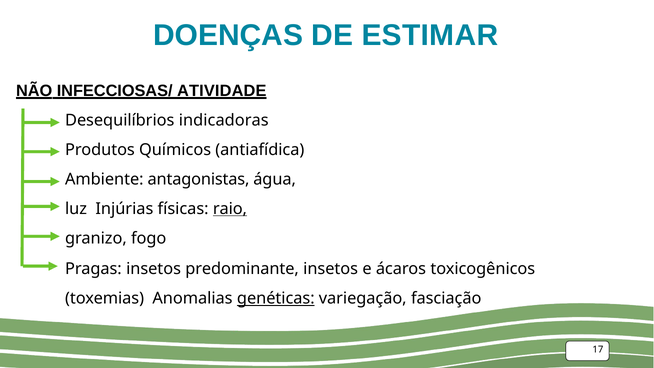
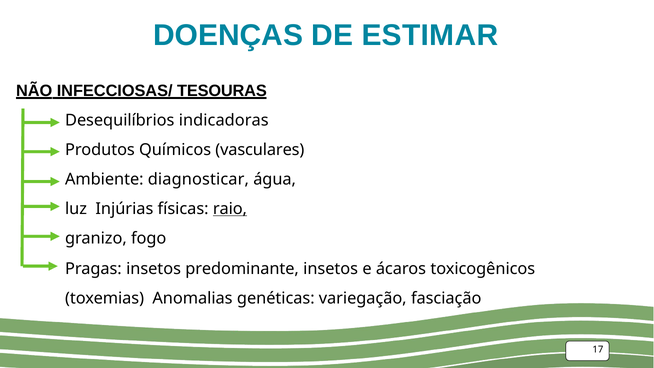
ATIVIDADE: ATIVIDADE -> TESOURAS
antiafídica: antiafídica -> vasculares
antagonistas: antagonistas -> diagnosticar
genéticas underline: present -> none
